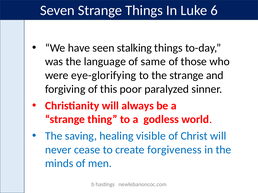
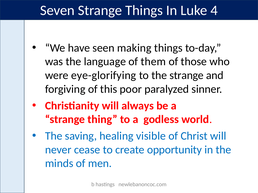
6: 6 -> 4
stalking: stalking -> making
same: same -> them
forgiveness: forgiveness -> opportunity
